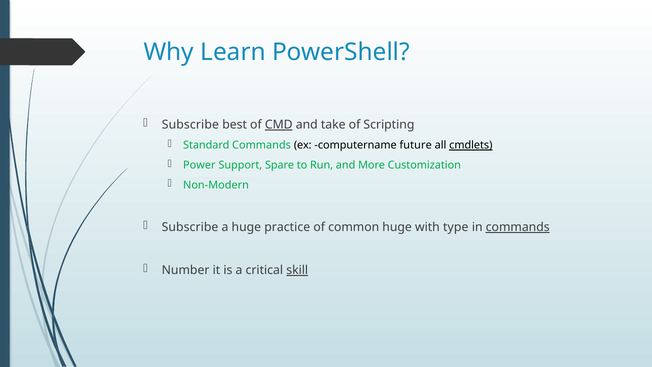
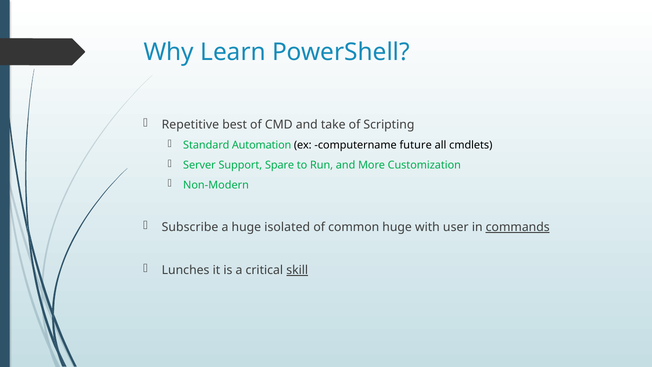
Subscribe at (190, 125): Subscribe -> Repetitive
CMD underline: present -> none
Standard Commands: Commands -> Automation
cmdlets underline: present -> none
Power: Power -> Server
practice: practice -> isolated
type: type -> user
Number: Number -> Lunches
